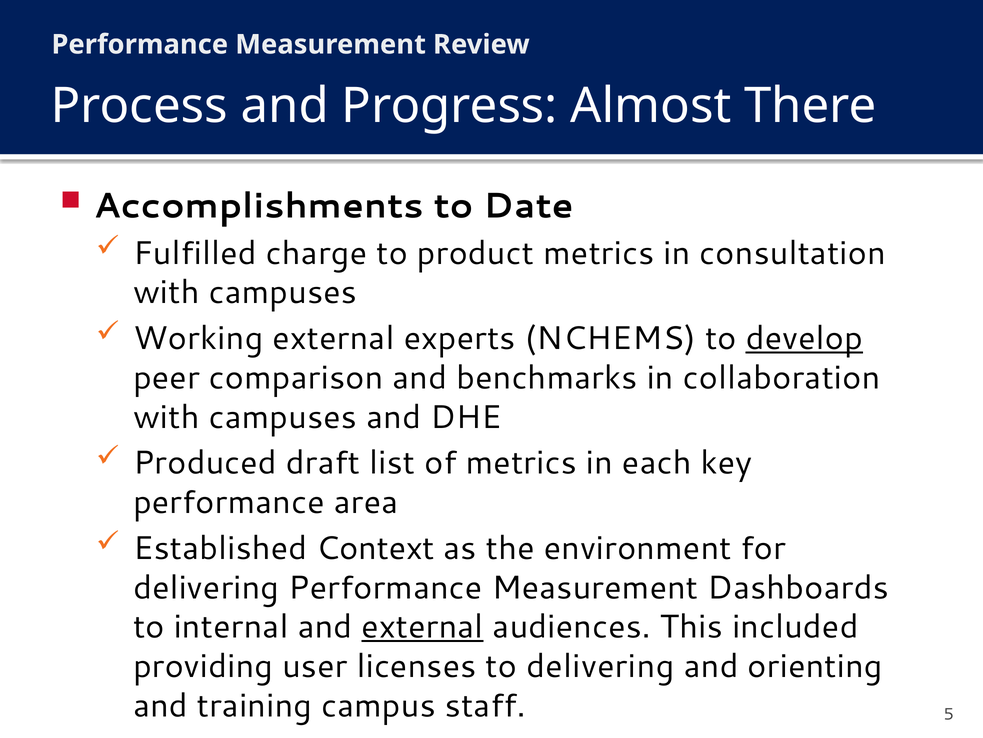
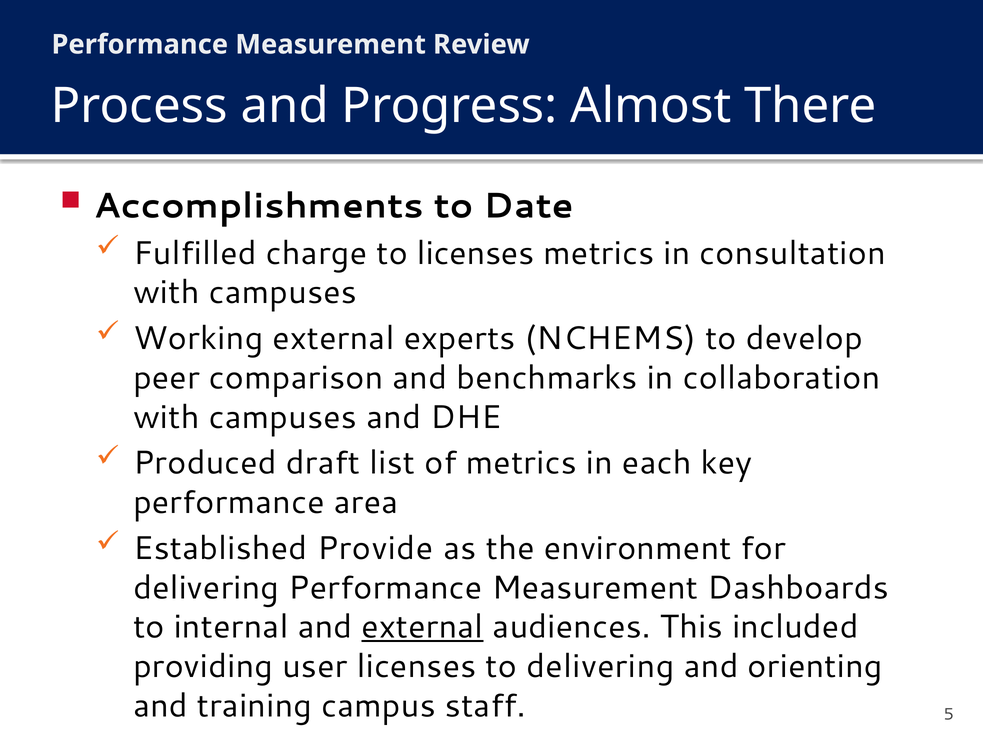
to product: product -> licenses
develop underline: present -> none
Context: Context -> Provide
